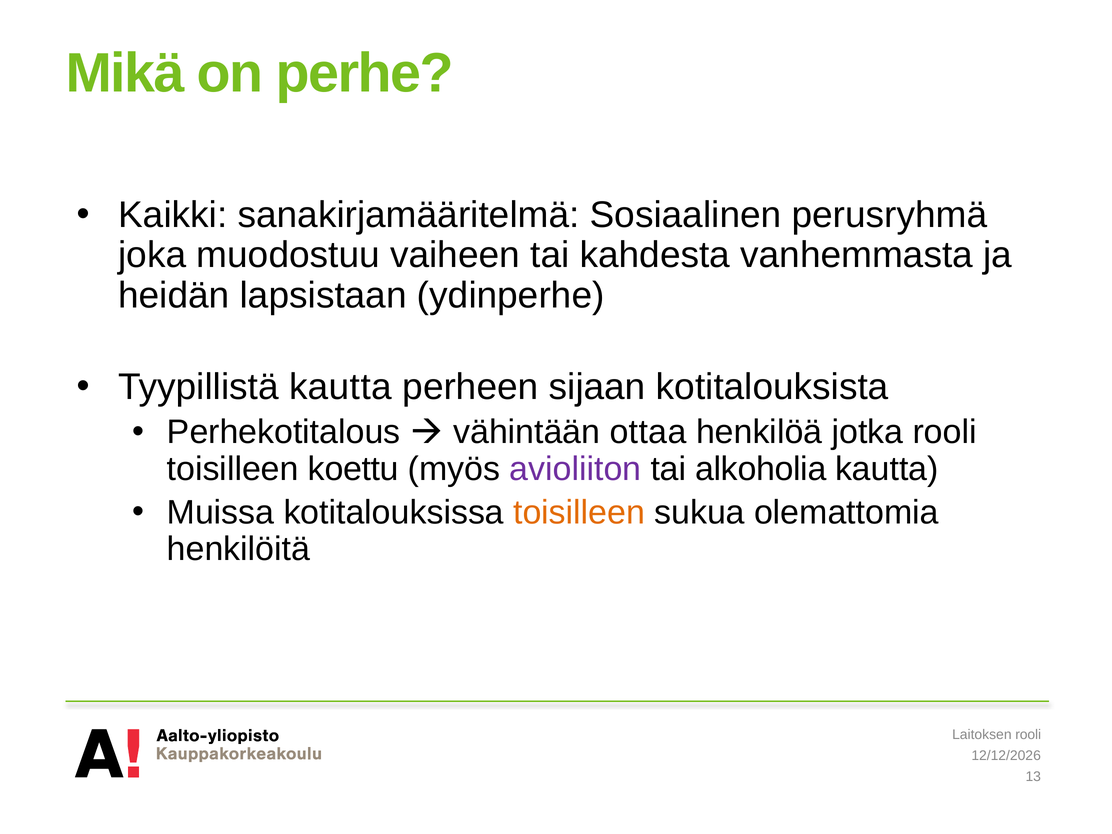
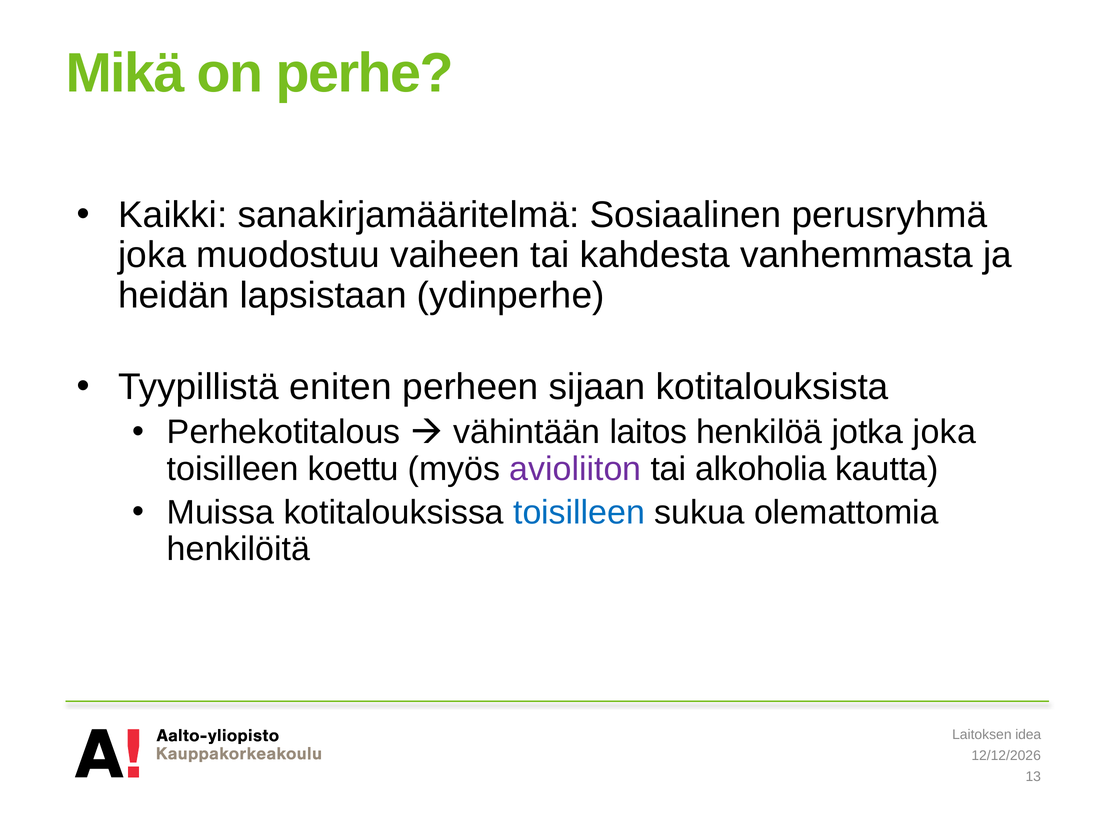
Tyypillistä kautta: kautta -> eniten
ottaa: ottaa -> laitos
jotka rooli: rooli -> joka
toisilleen at (579, 512) colour: orange -> blue
Laitoksen rooli: rooli -> idea
